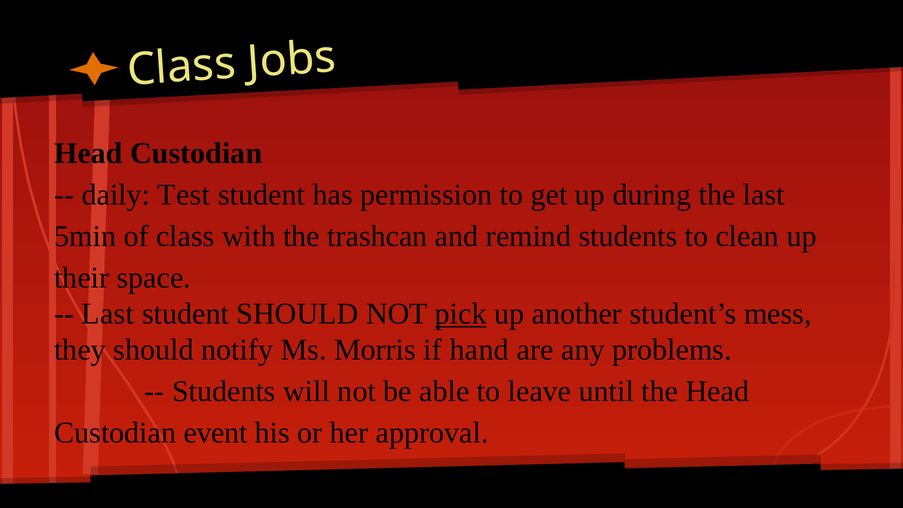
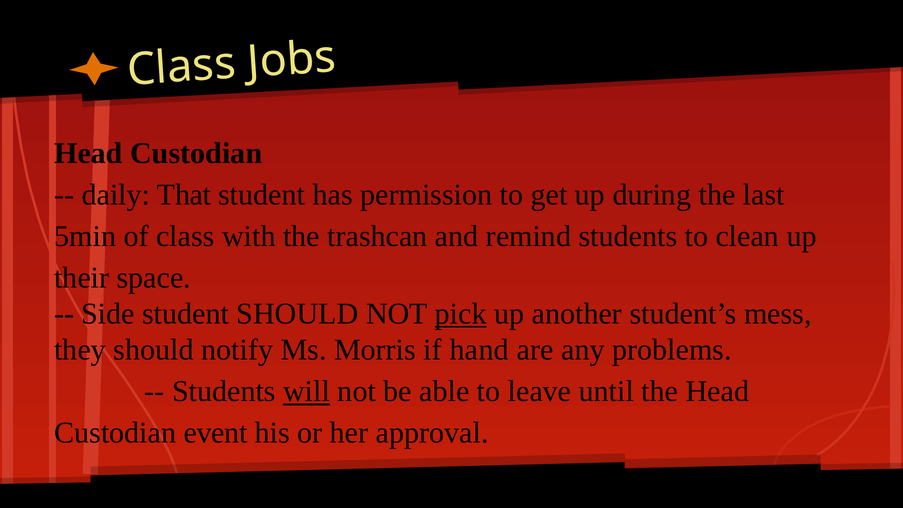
Test: Test -> That
Last at (108, 314): Last -> Side
will underline: none -> present
